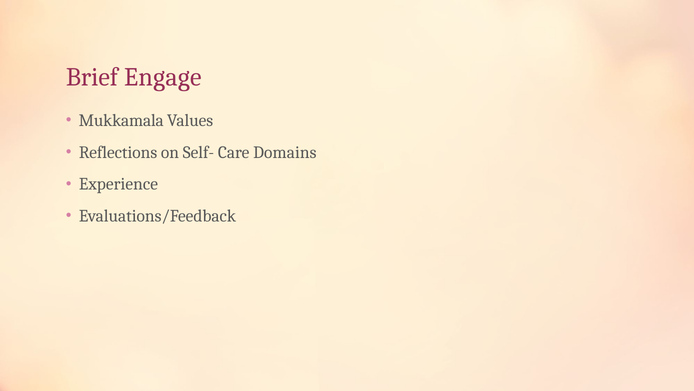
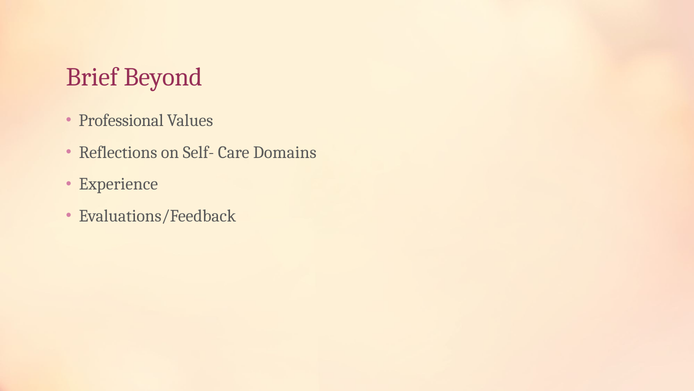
Engage: Engage -> Beyond
Mukkamala: Mukkamala -> Professional
